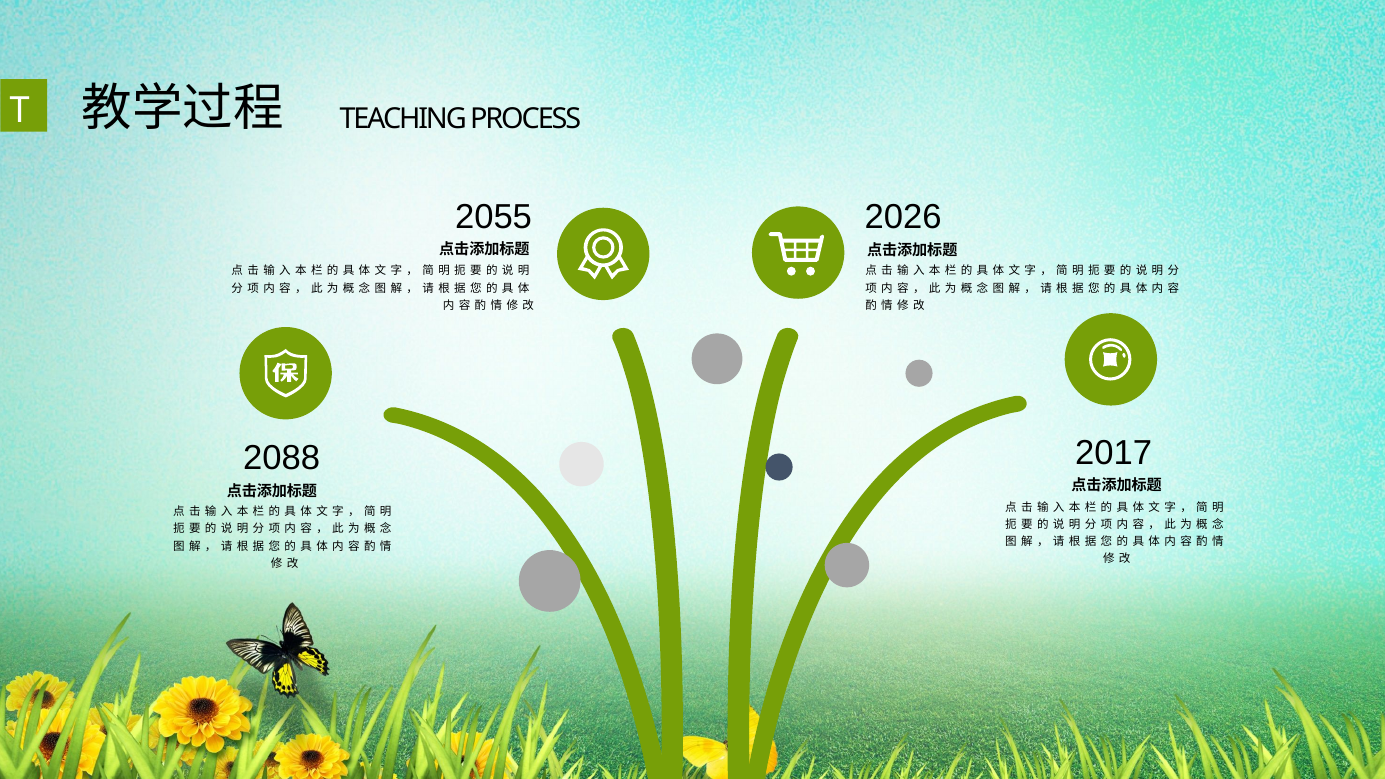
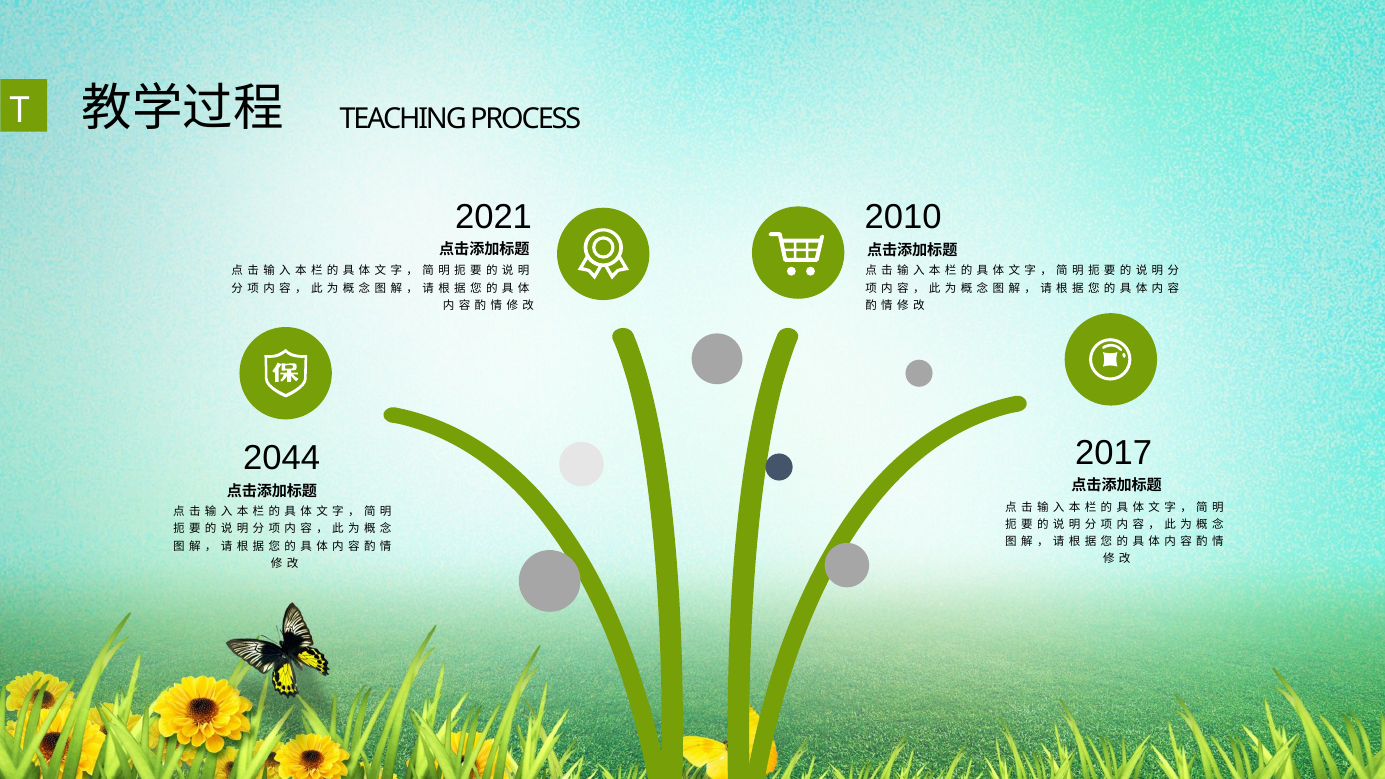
2055: 2055 -> 2021
2026: 2026 -> 2010
2088: 2088 -> 2044
